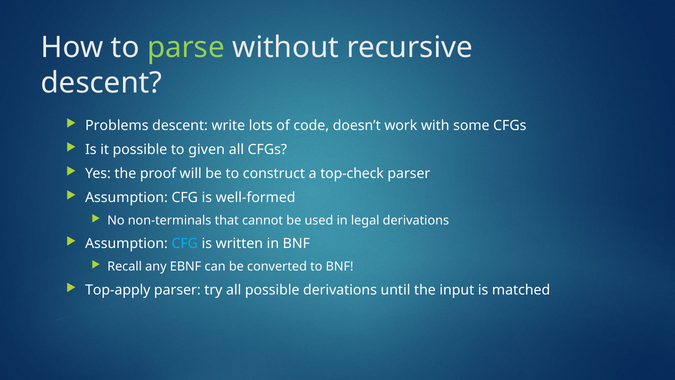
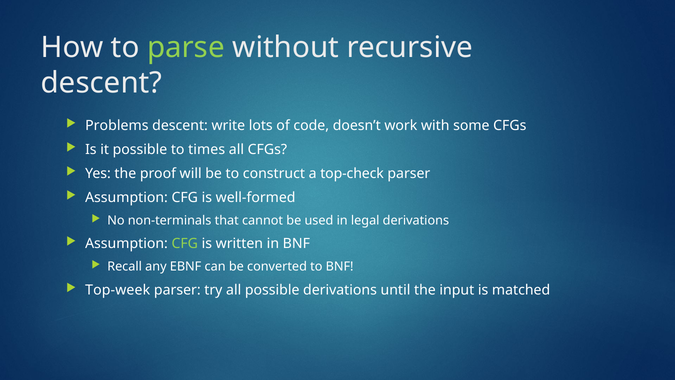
given: given -> times
CFG at (185, 244) colour: light blue -> light green
Top-apply: Top-apply -> Top-week
